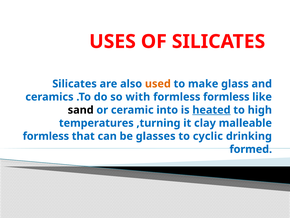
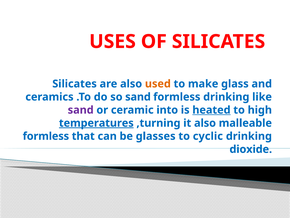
so with: with -> sand
formless formless: formless -> drinking
sand at (81, 110) colour: black -> purple
temperatures underline: none -> present
it clay: clay -> also
formed: formed -> dioxide
